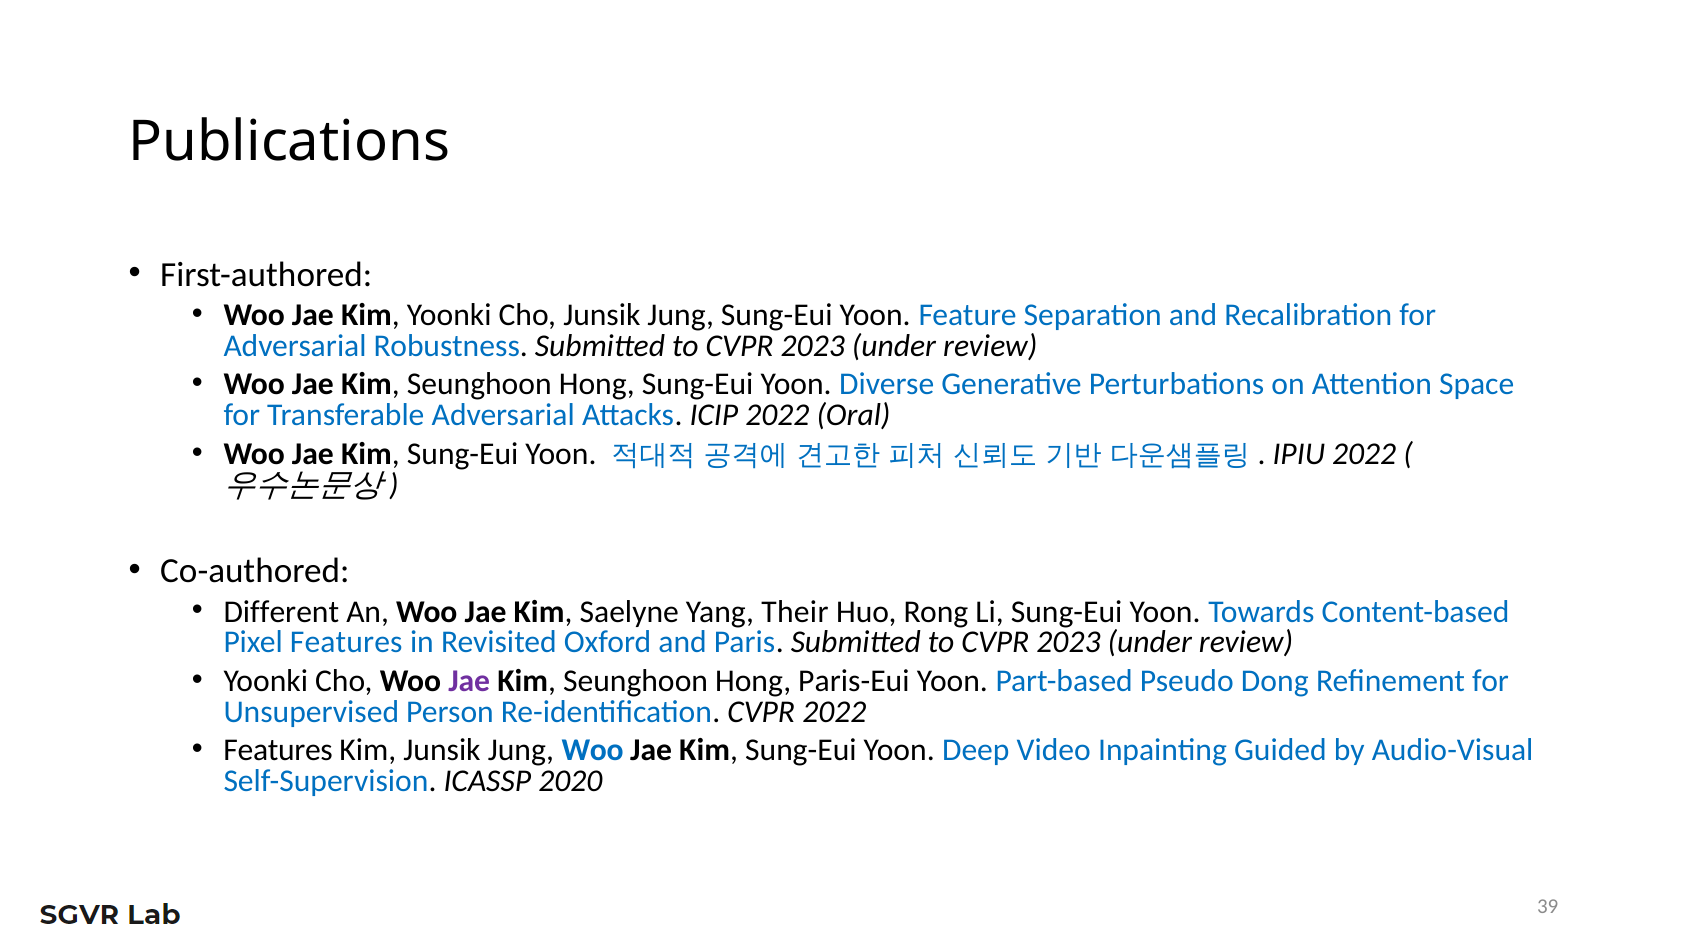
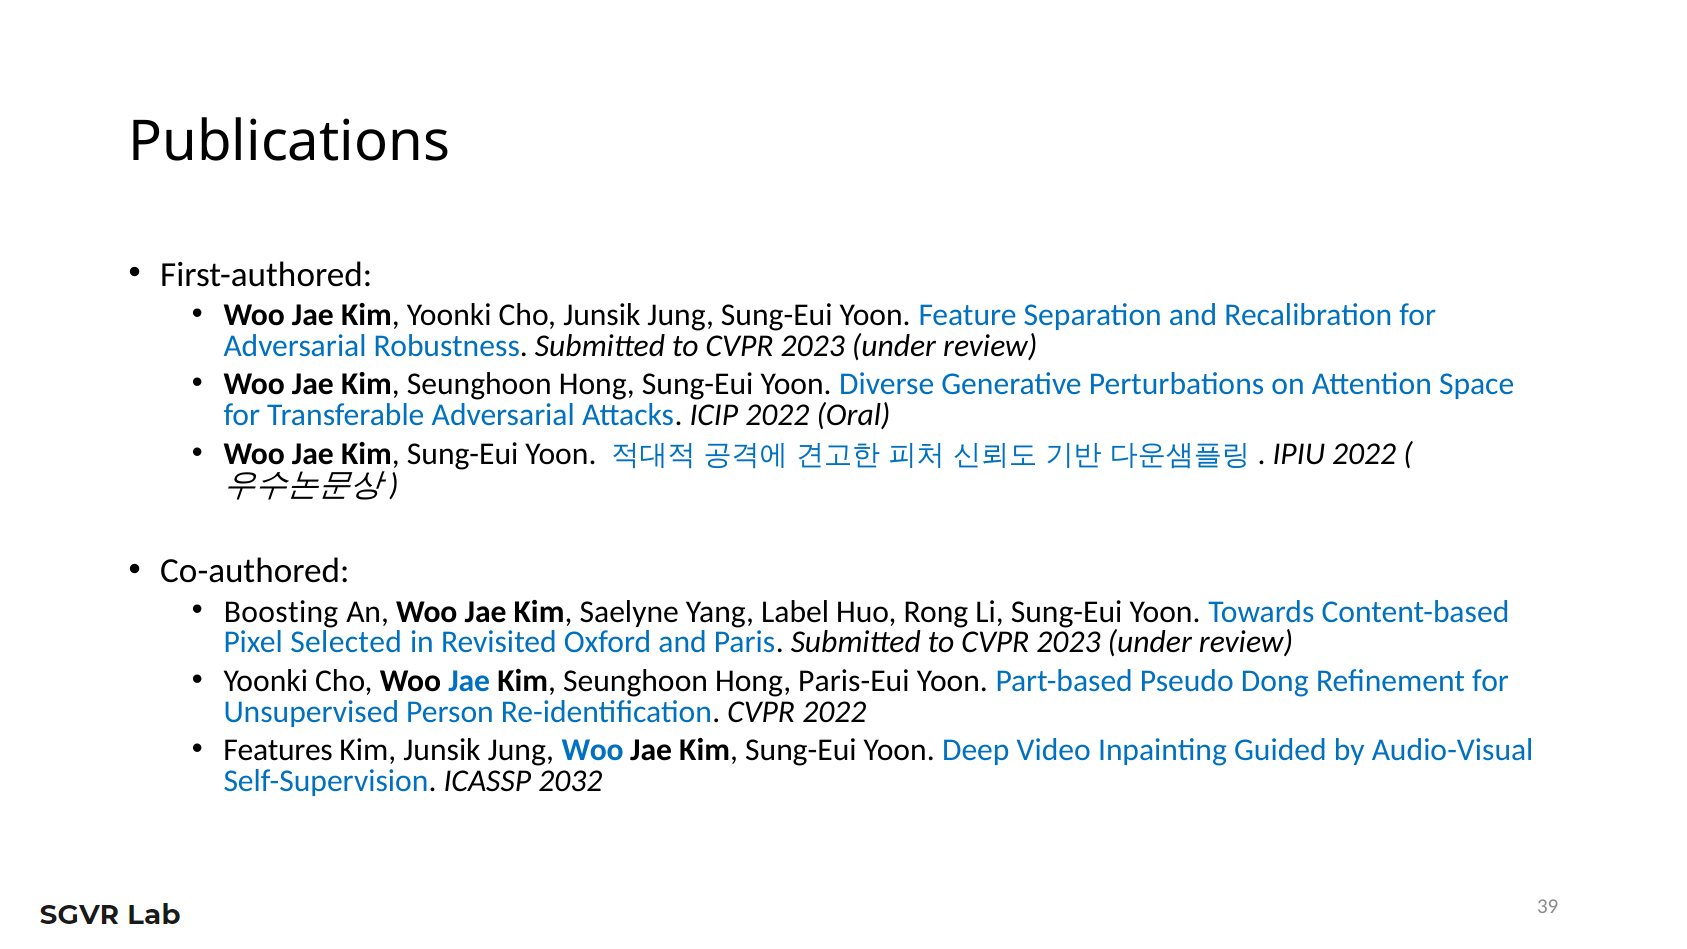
Different: Different -> Boosting
Their: Their -> Label
Pixel Features: Features -> Selected
Jae at (469, 681) colour: purple -> blue
2020: 2020 -> 2032
